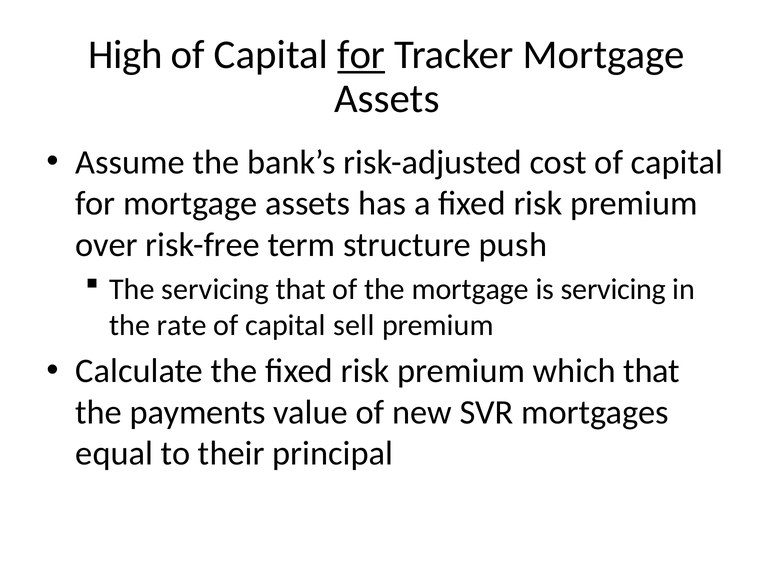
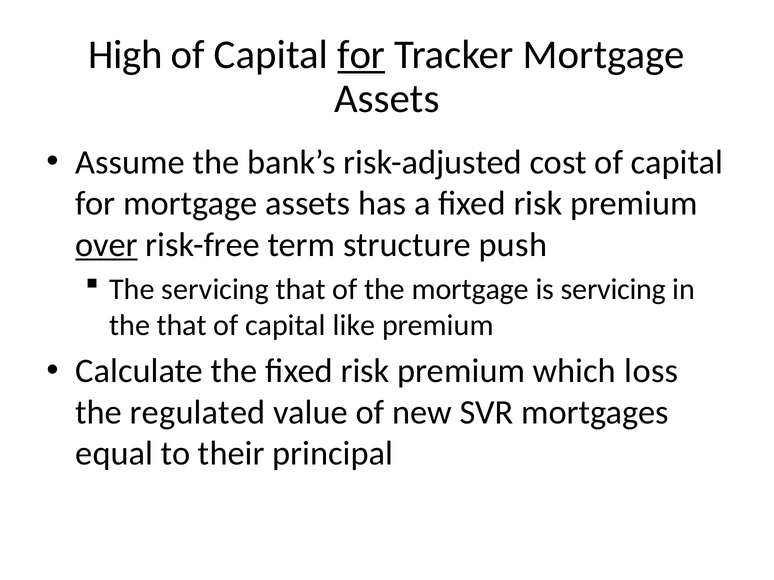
over underline: none -> present
the rate: rate -> that
sell: sell -> like
which that: that -> loss
payments: payments -> regulated
